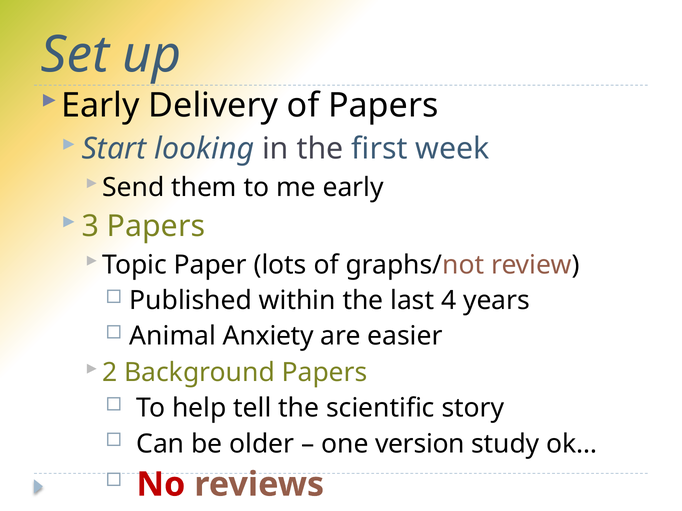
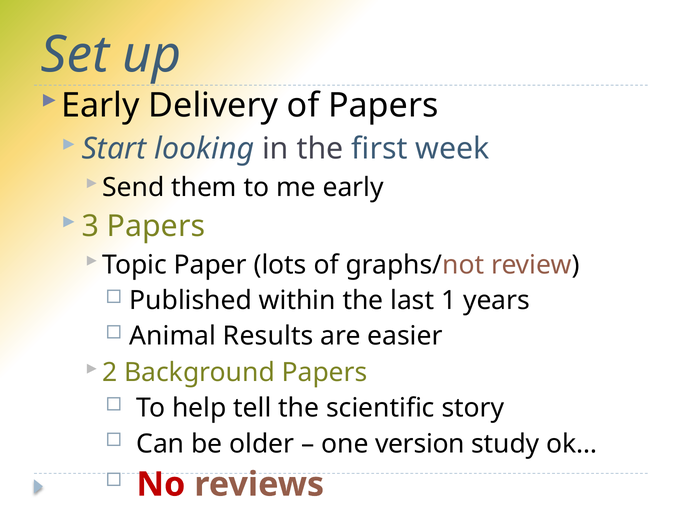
4: 4 -> 1
Anxiety: Anxiety -> Results
